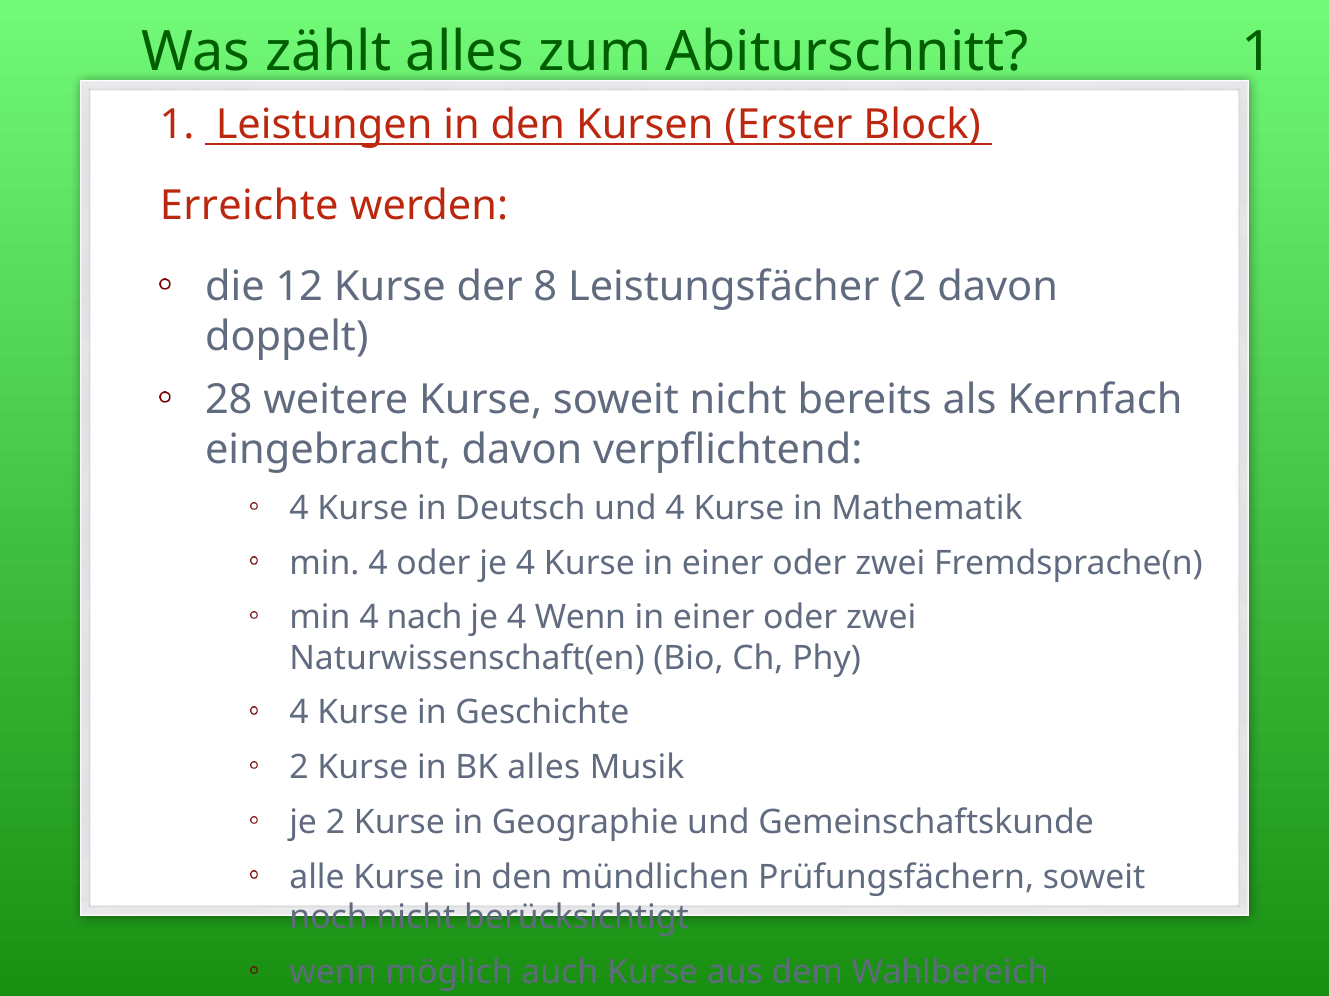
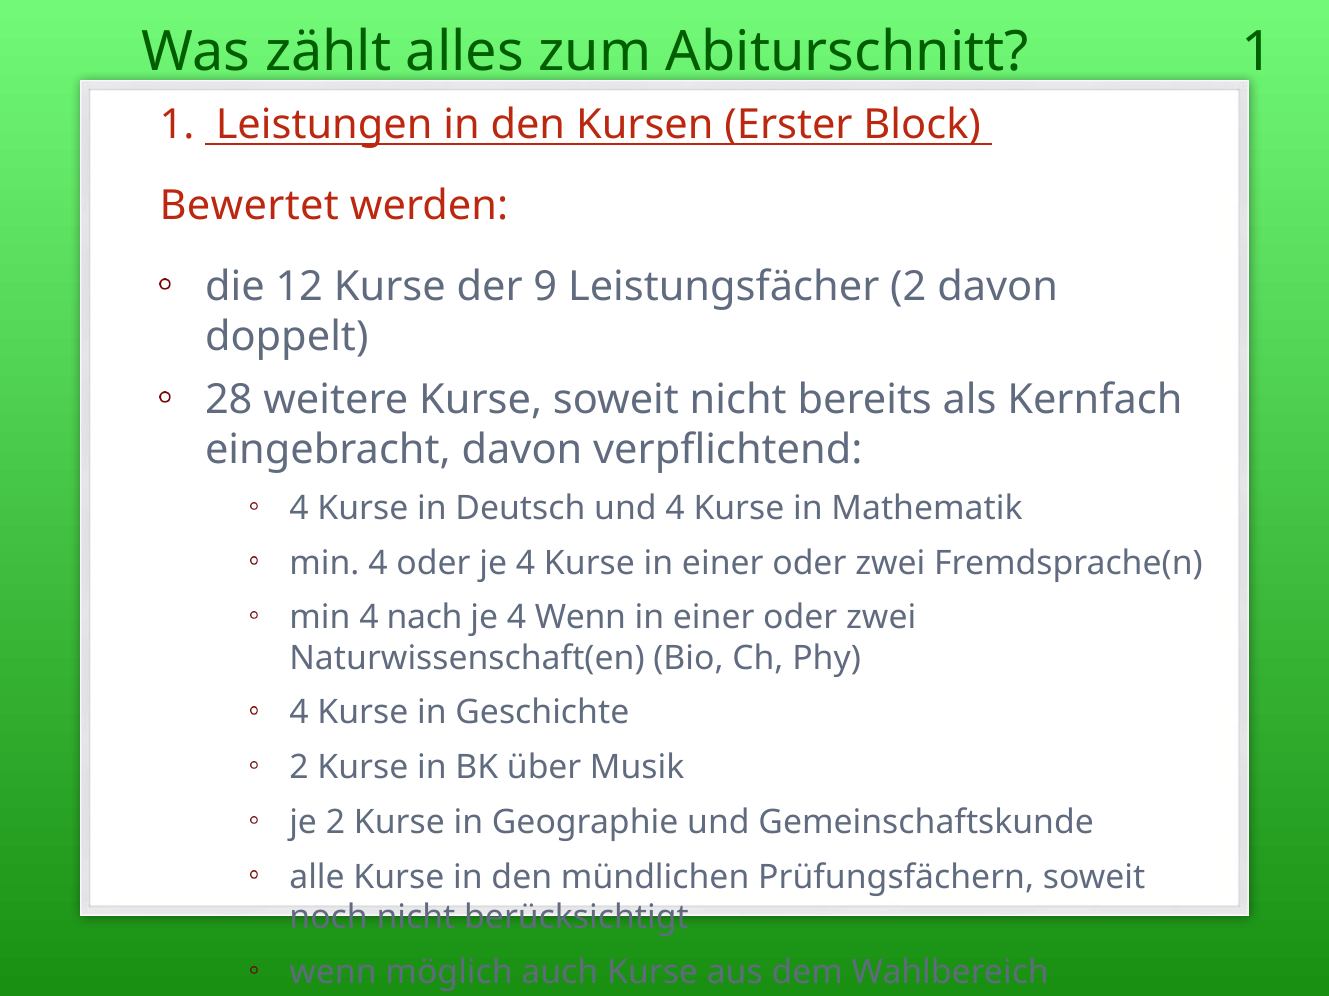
Erreichte: Erreichte -> Bewertet
8: 8 -> 9
BK alles: alles -> über
